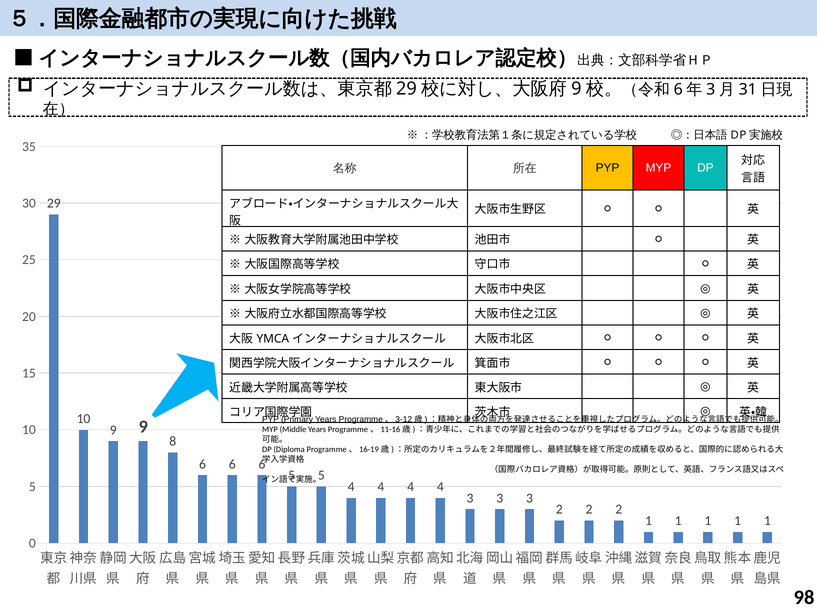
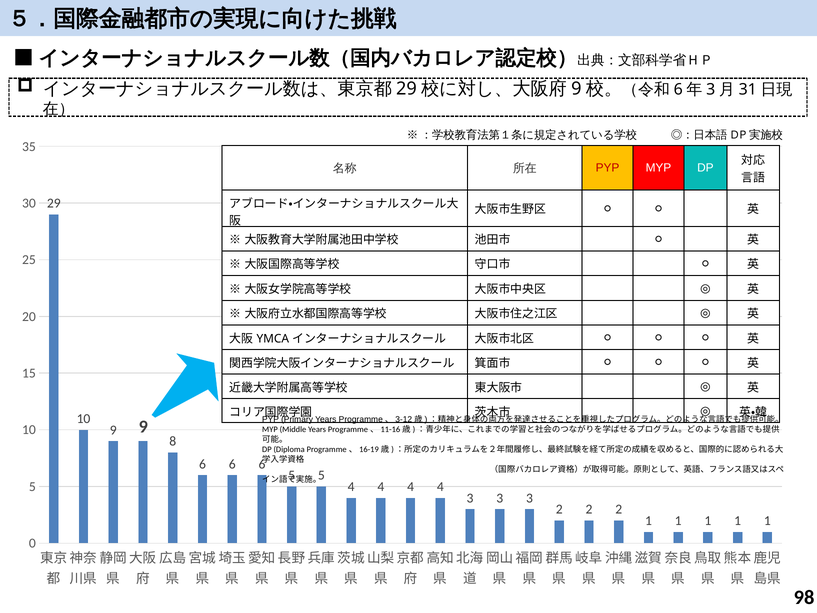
PYP at (608, 168) colour: black -> red
